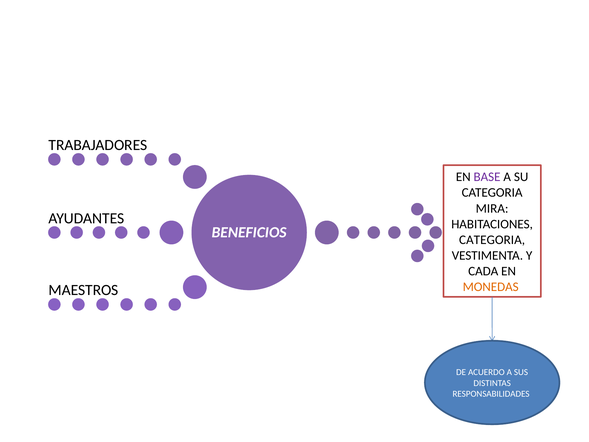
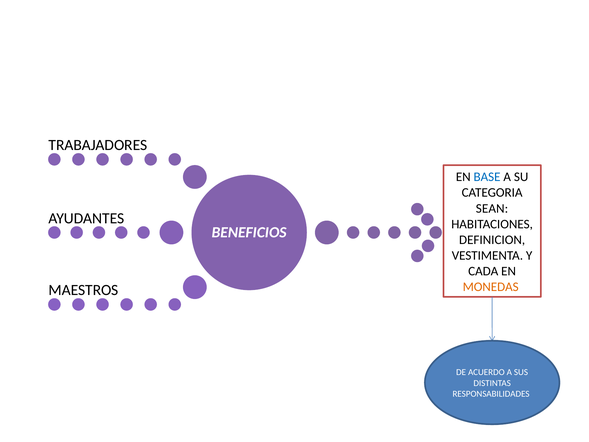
BASE colour: purple -> blue
MIRA: MIRA -> SEAN
CATEGORIA at (492, 240): CATEGORIA -> DEFINICION
